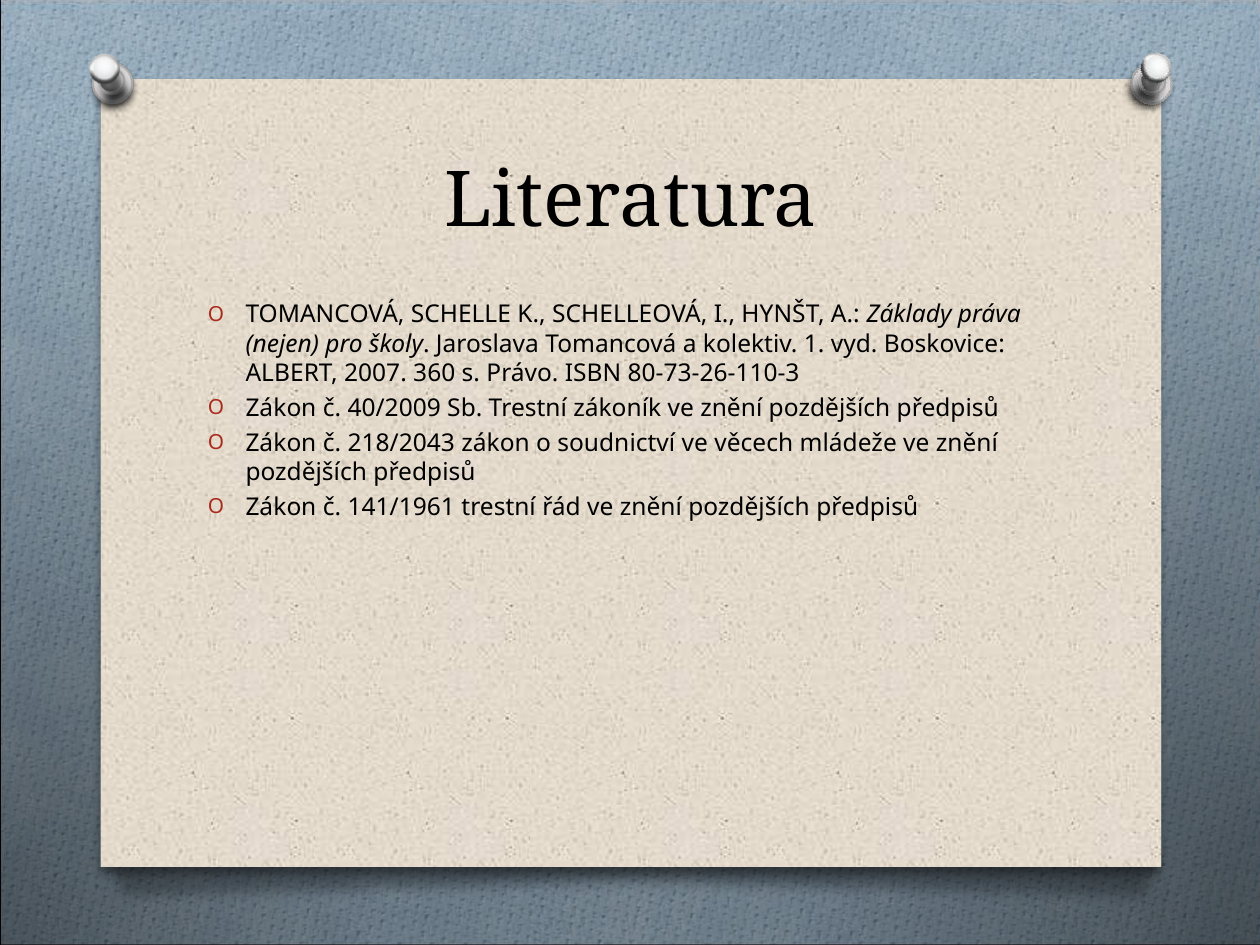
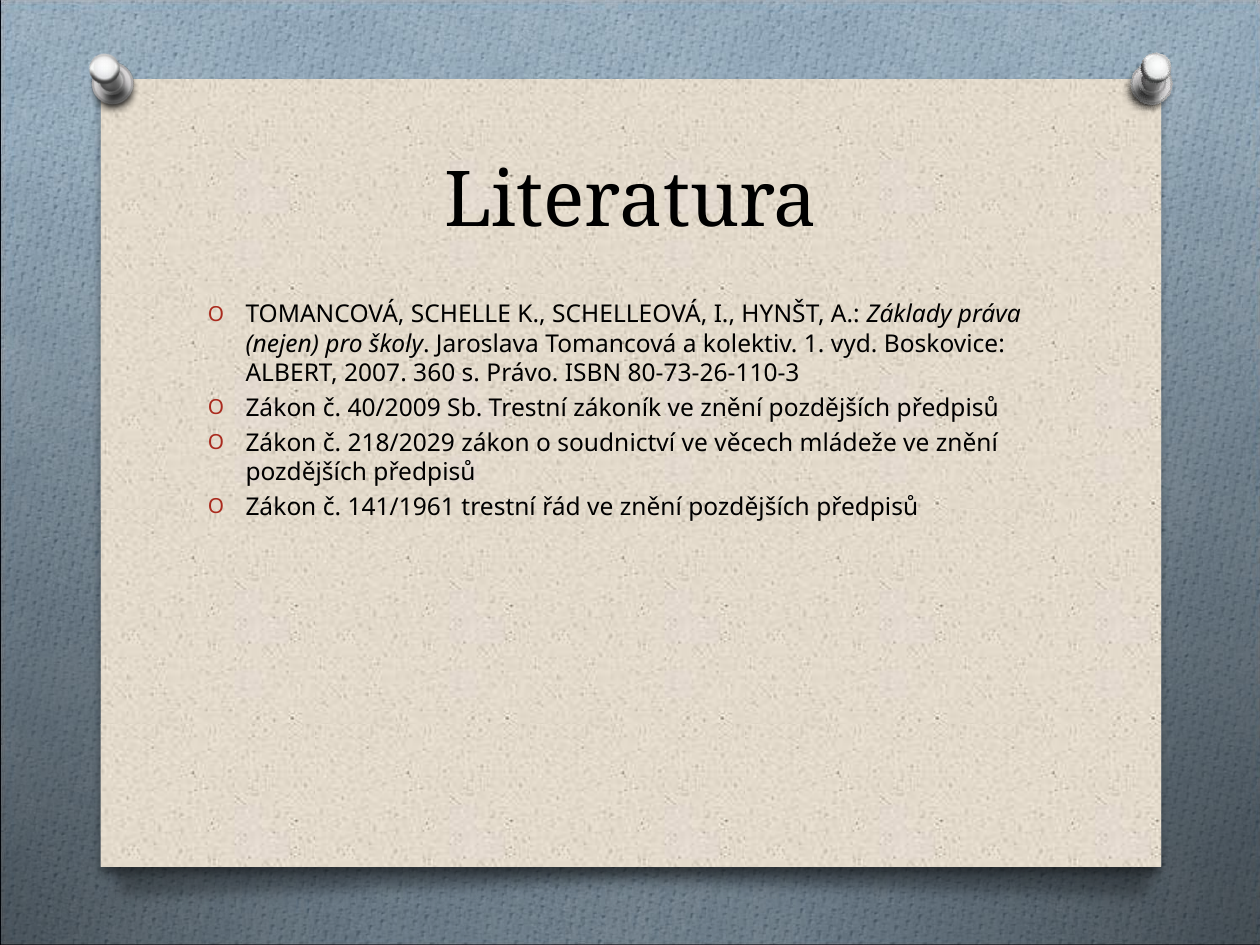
218/2043: 218/2043 -> 218/2029
